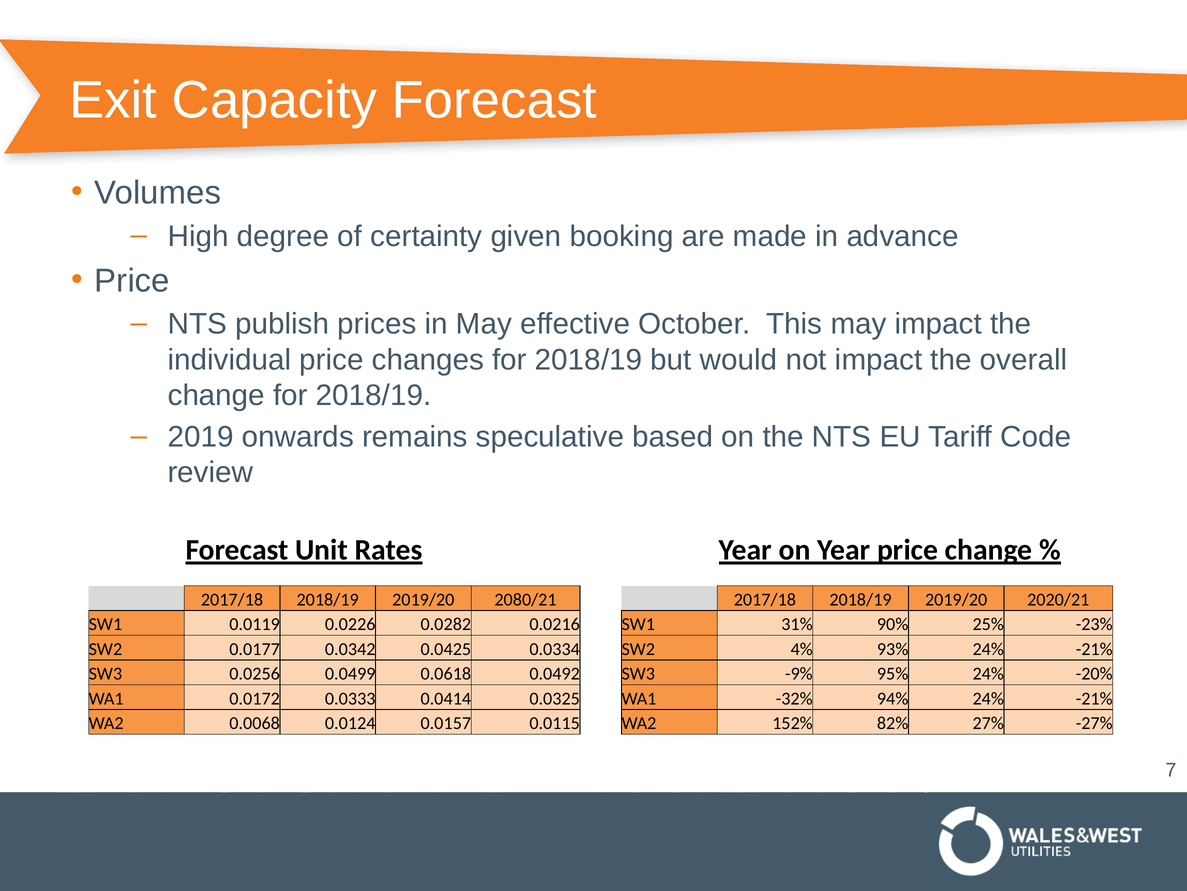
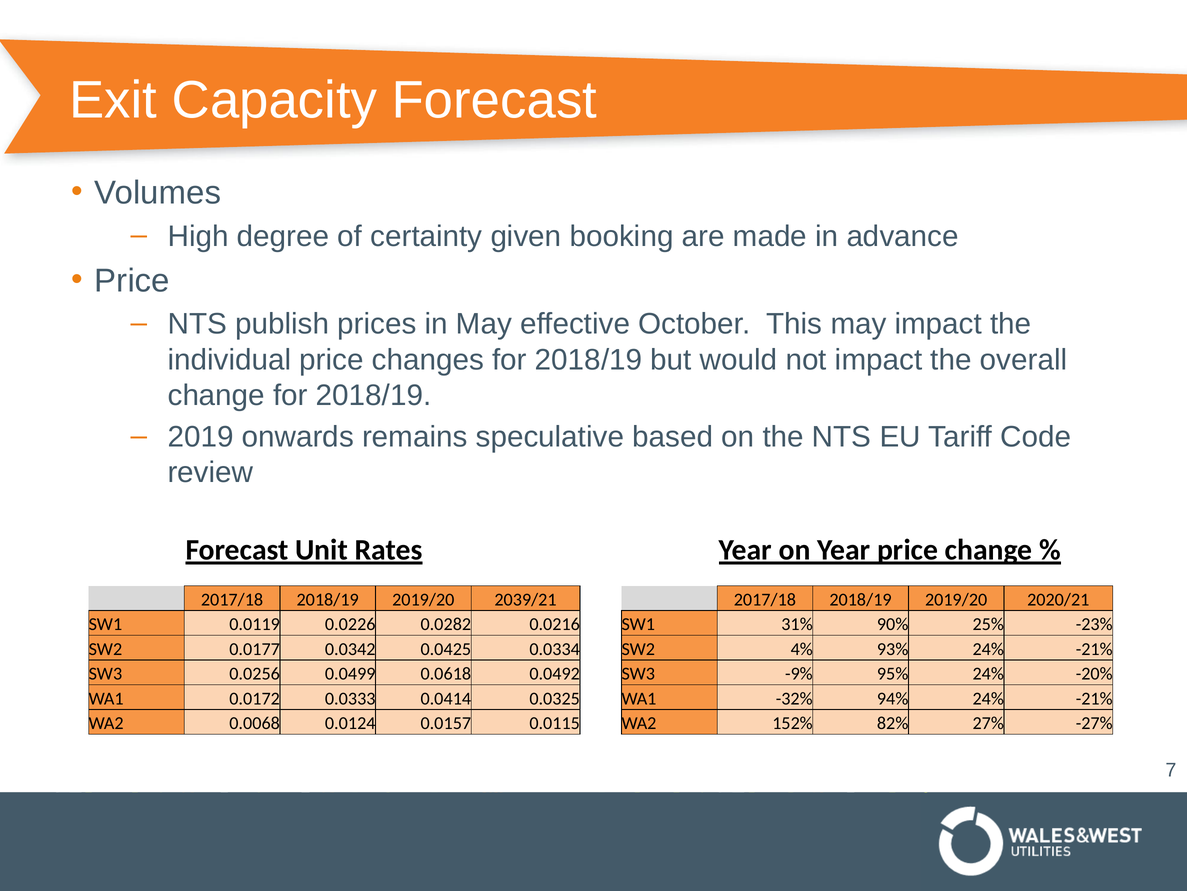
2080/21: 2080/21 -> 2039/21
